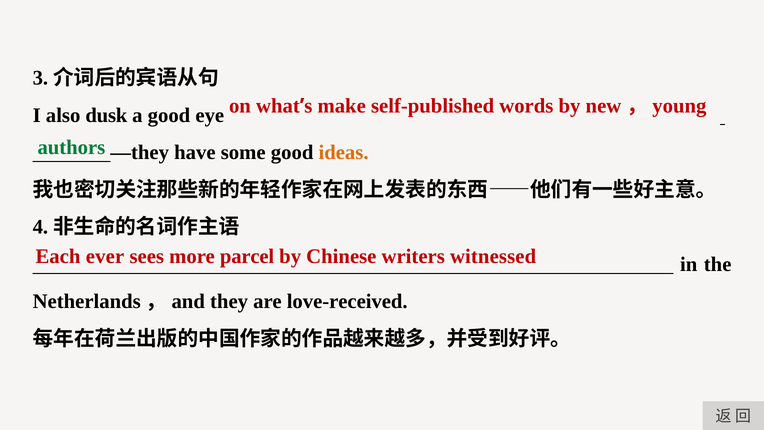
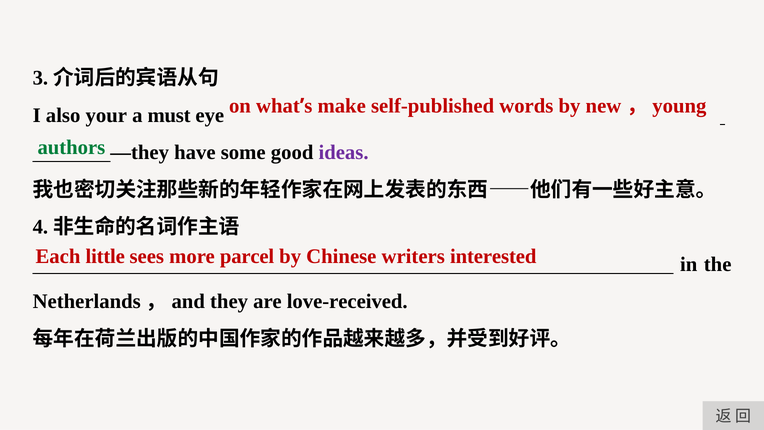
dusk: dusk -> your
a good: good -> must
ideas colour: orange -> purple
ever: ever -> little
witnessed: witnessed -> interested
